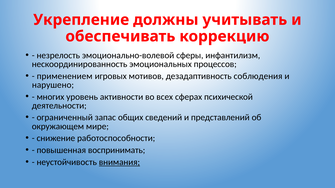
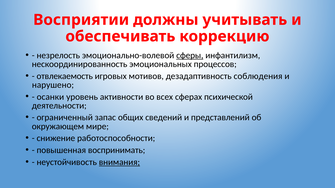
Укрепление: Укрепление -> Восприятии
сферы underline: none -> present
применением: применением -> отвлекаемость
многих: многих -> осанки
